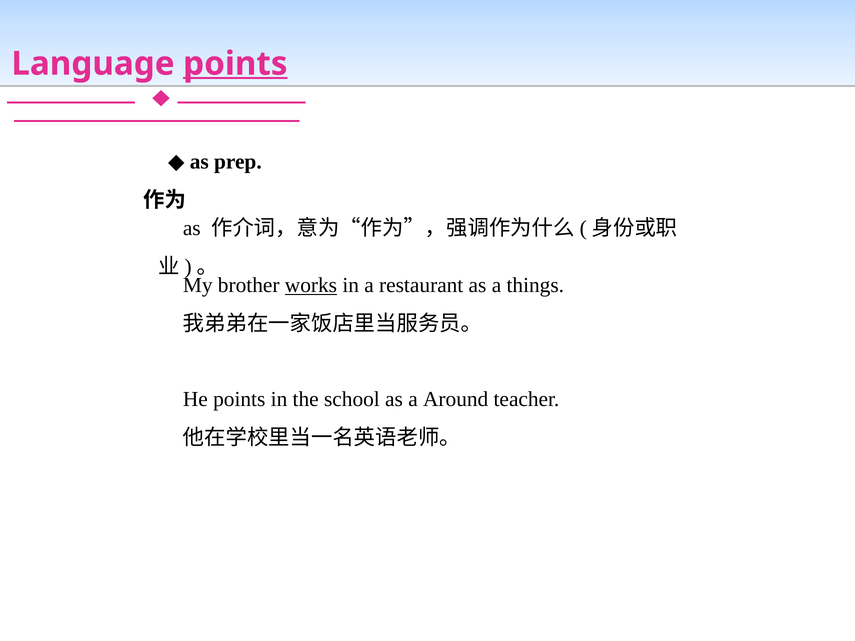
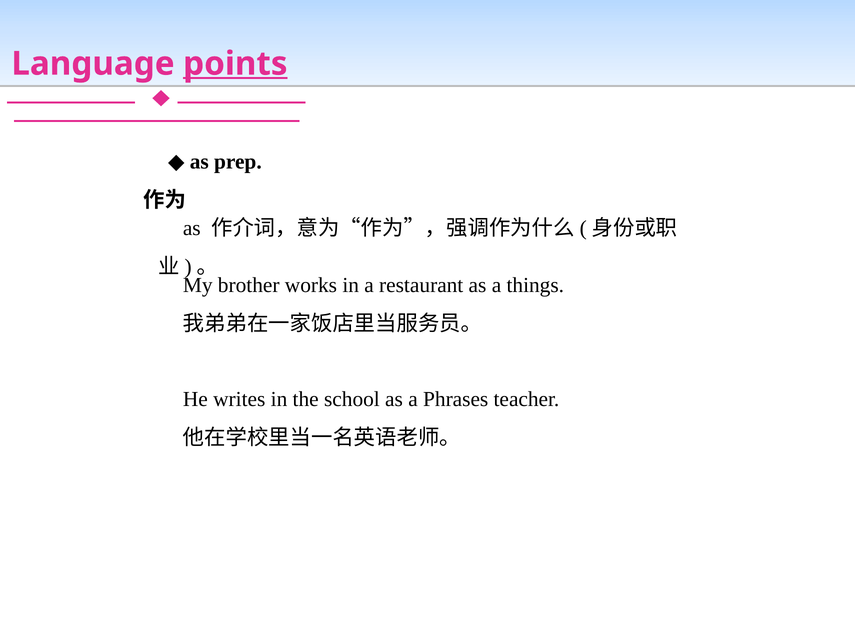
works underline: present -> none
He points: points -> writes
Around: Around -> Phrases
